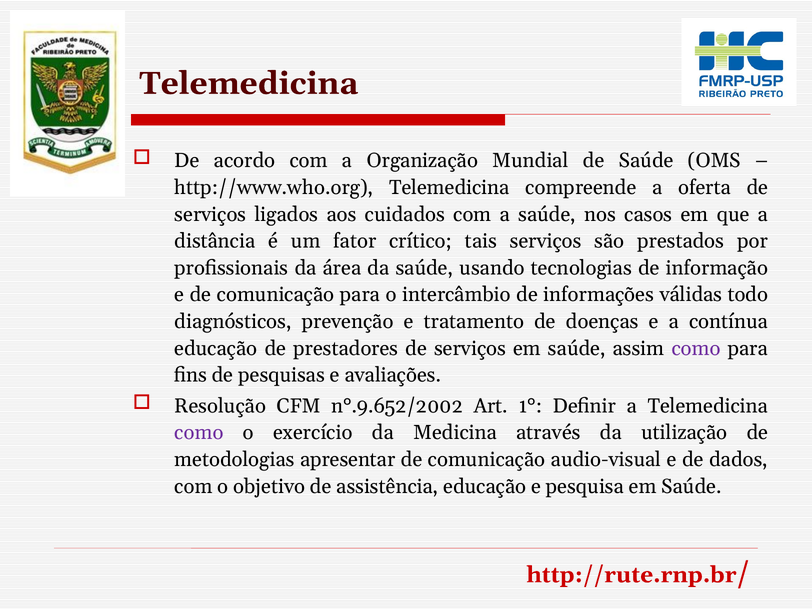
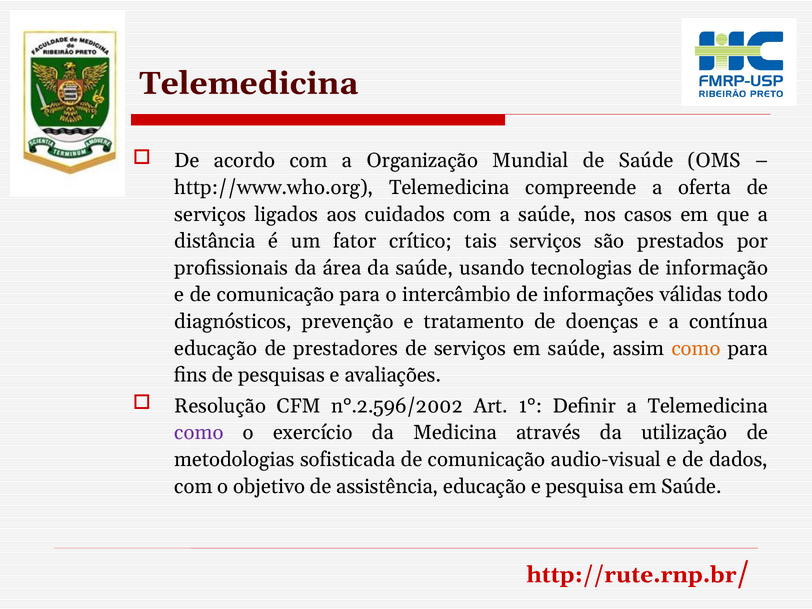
como at (696, 348) colour: purple -> orange
n°.9.652/2002: n°.9.652/2002 -> n°.2.596/2002
apresentar: apresentar -> sofisticada
